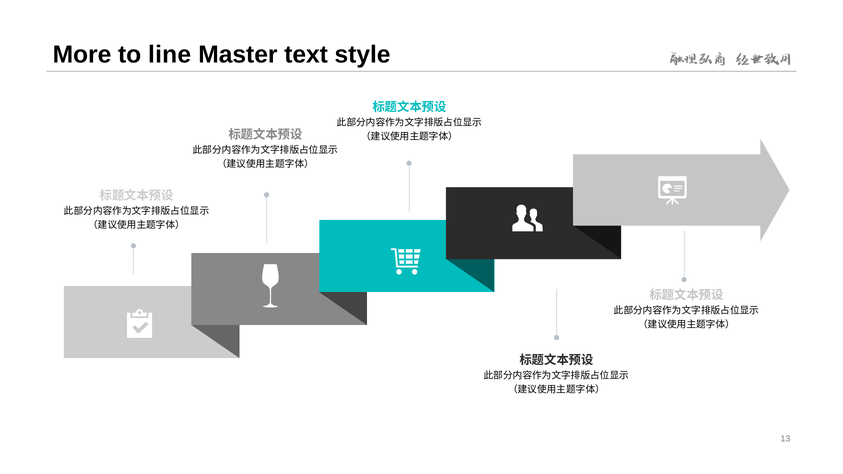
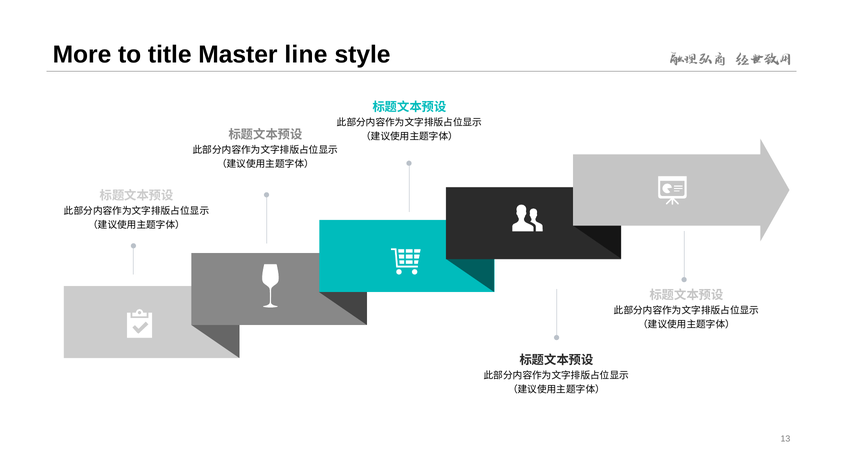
line: line -> title
text: text -> line
